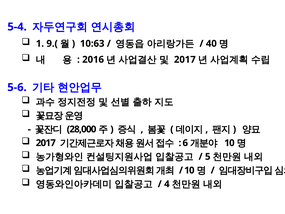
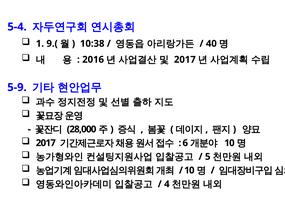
10:63: 10:63 -> 10:38
5-6: 5-6 -> 5-9
